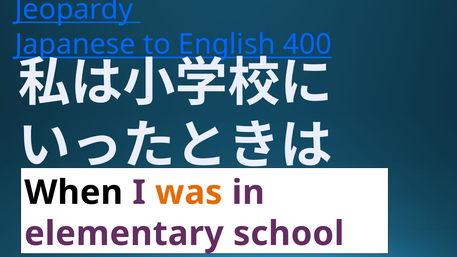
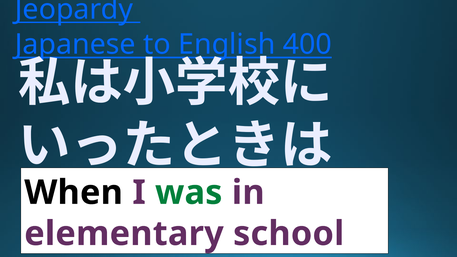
was colour: orange -> green
